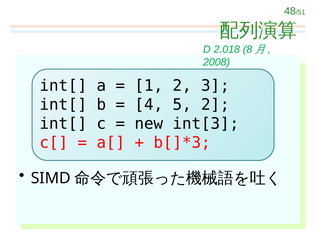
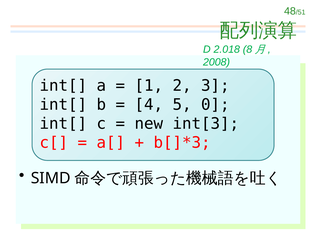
5 2: 2 -> 0
